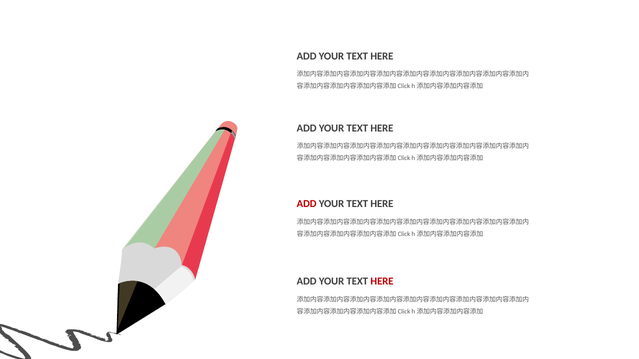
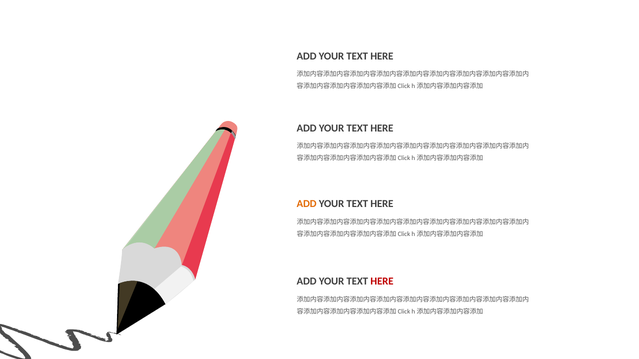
ADD at (307, 204) colour: red -> orange
